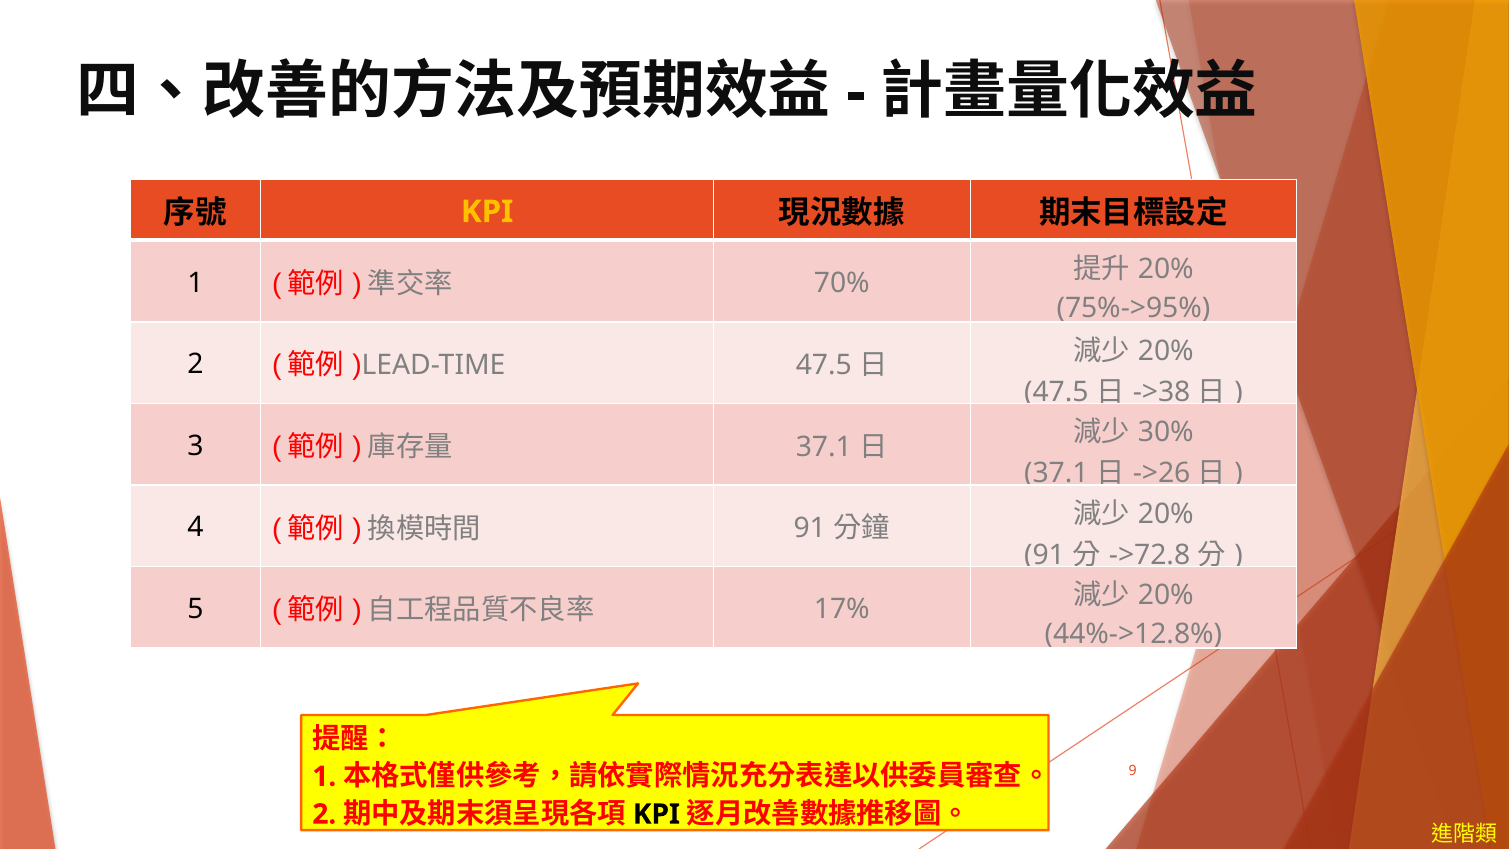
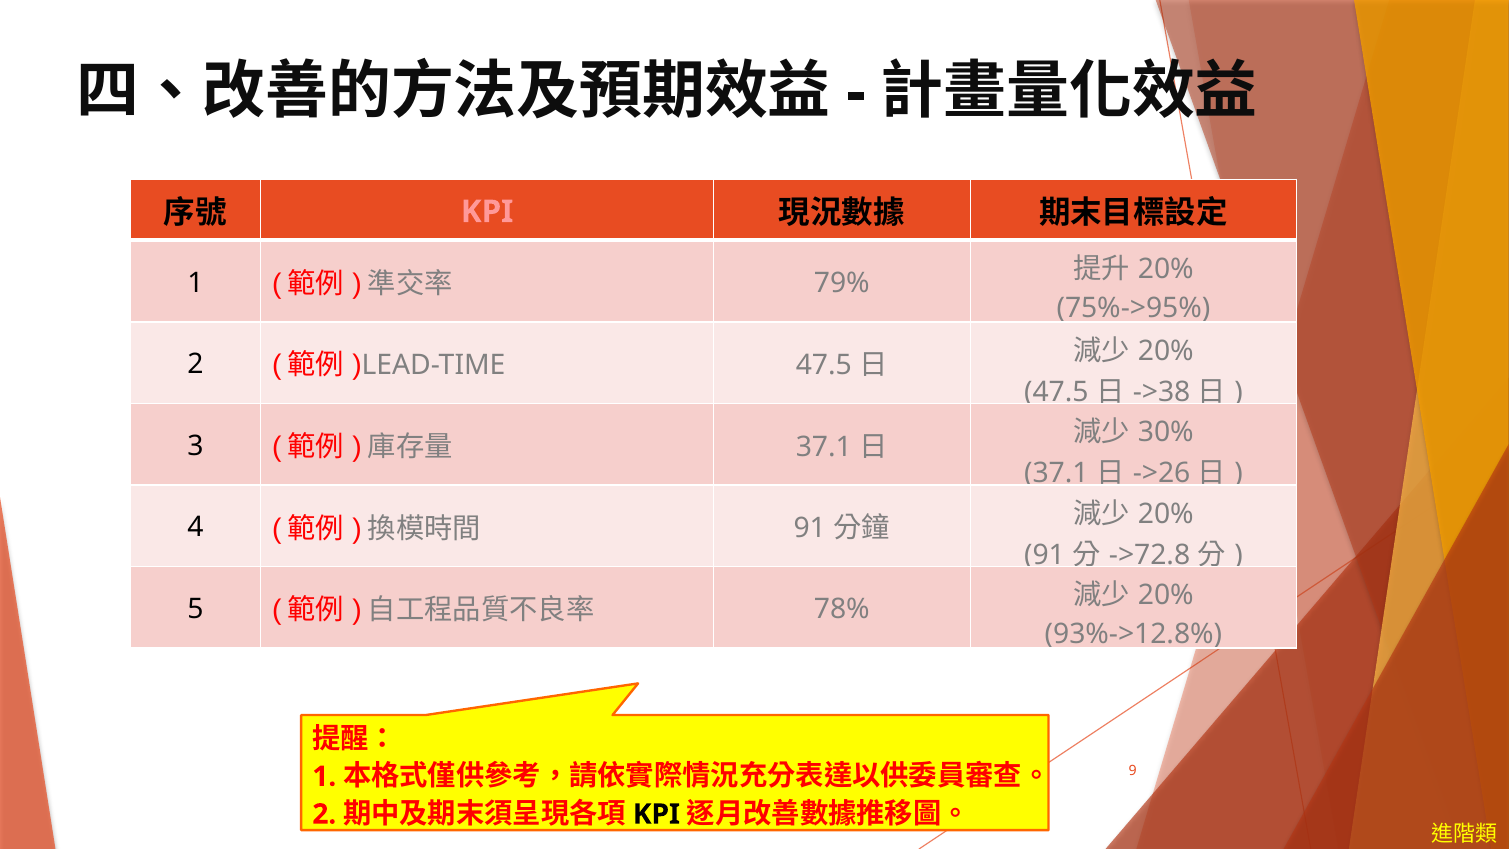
KPI at (487, 212) colour: yellow -> pink
70%: 70% -> 79%
17%: 17% -> 78%
44%->12.8%: 44%->12.8% -> 93%->12.8%
